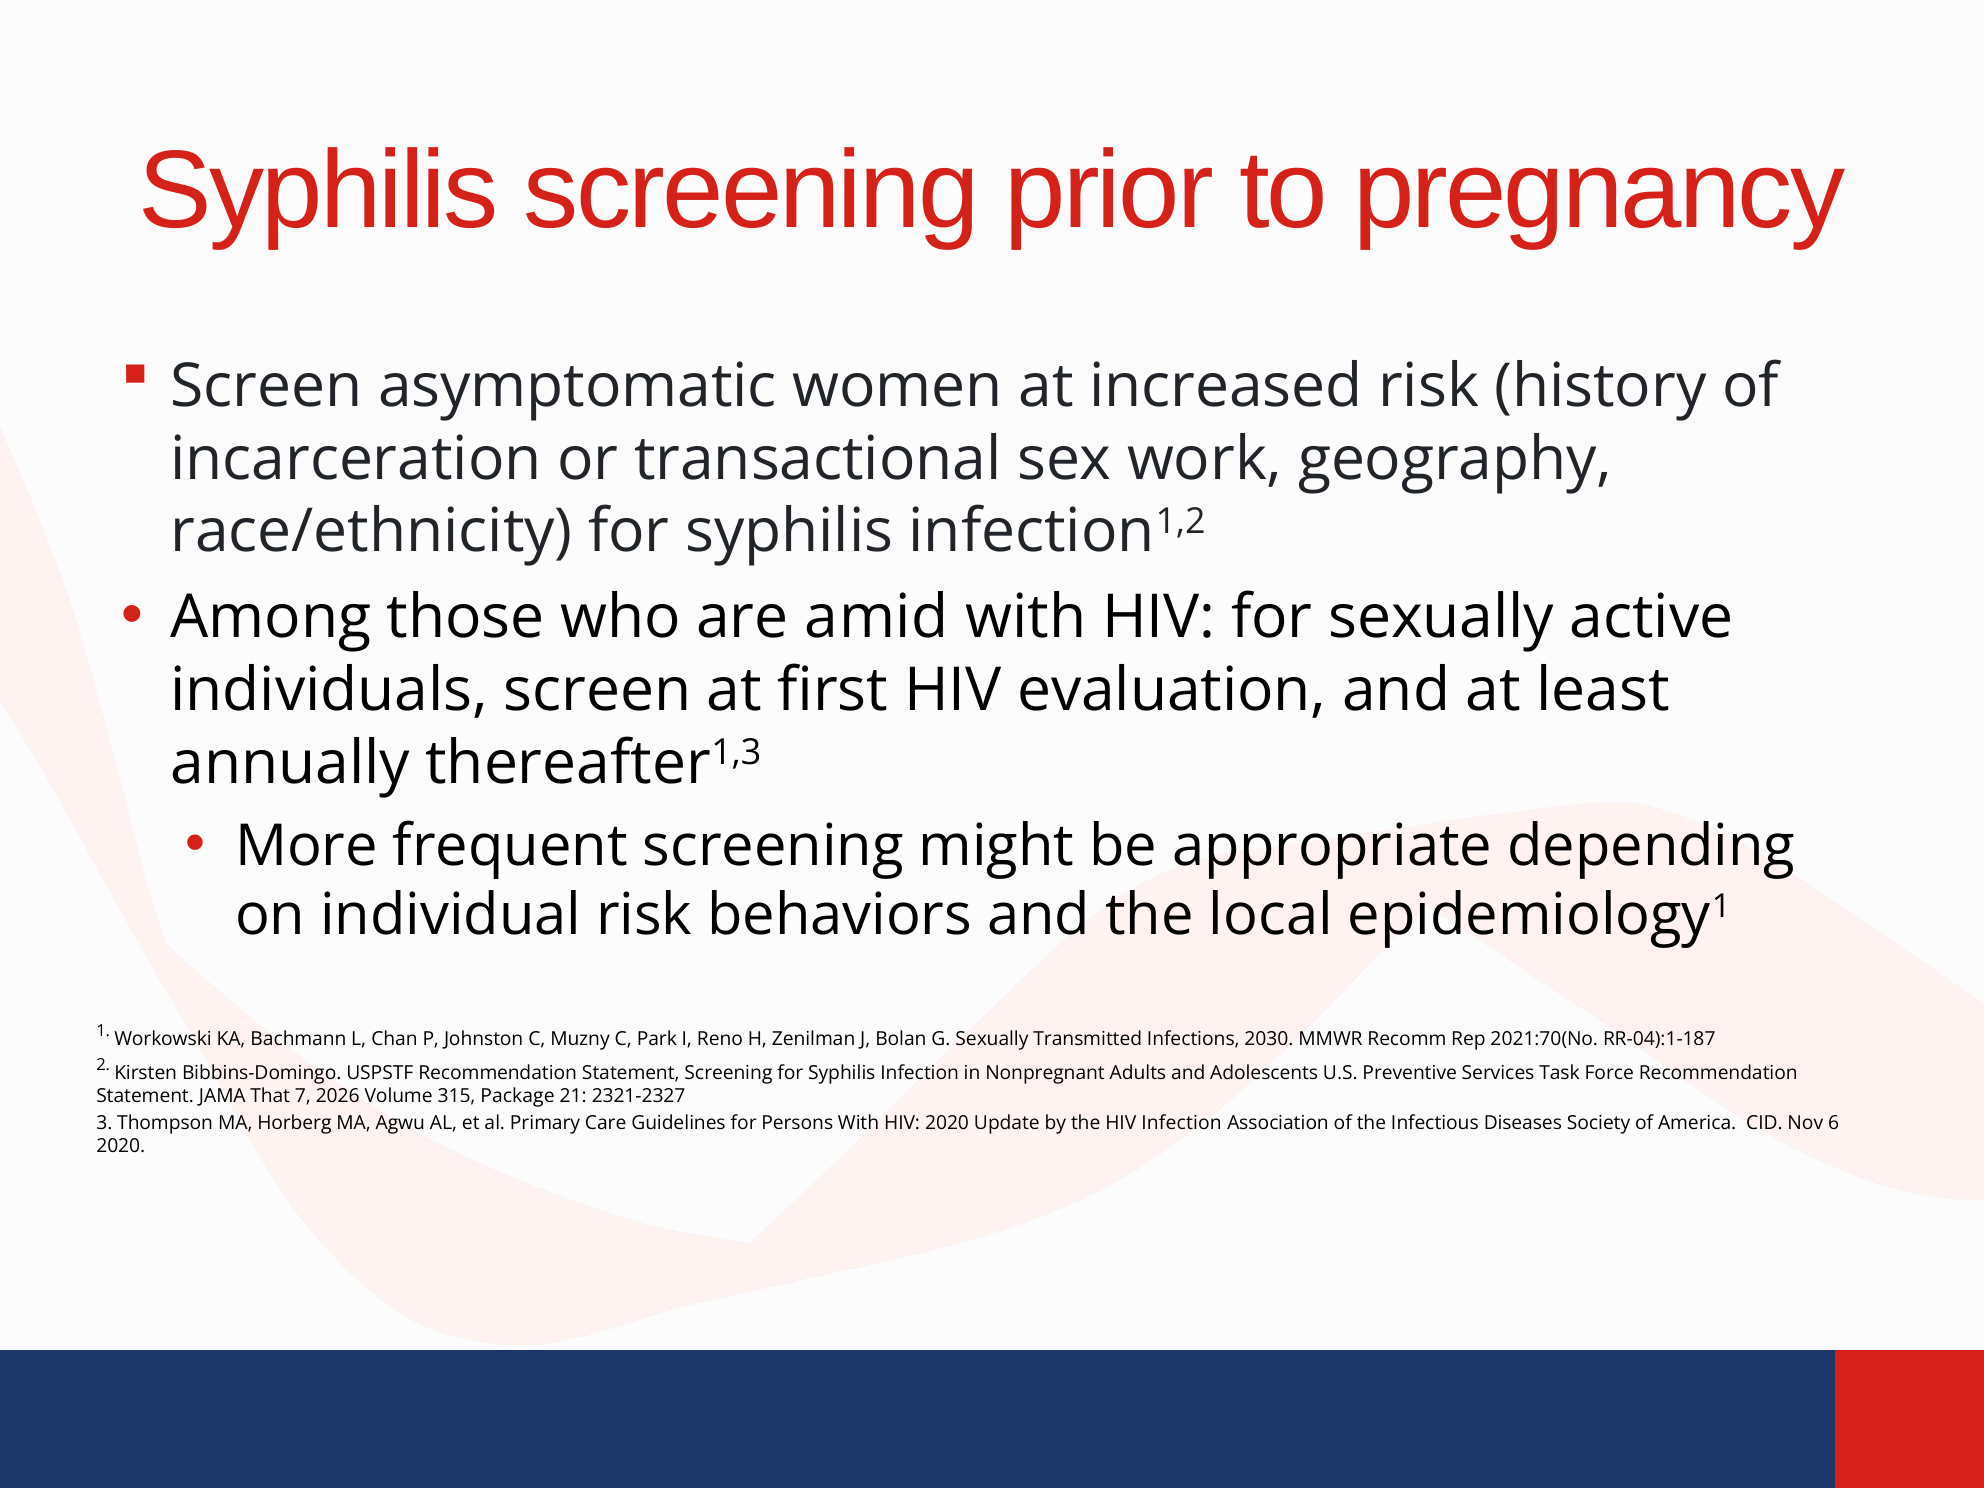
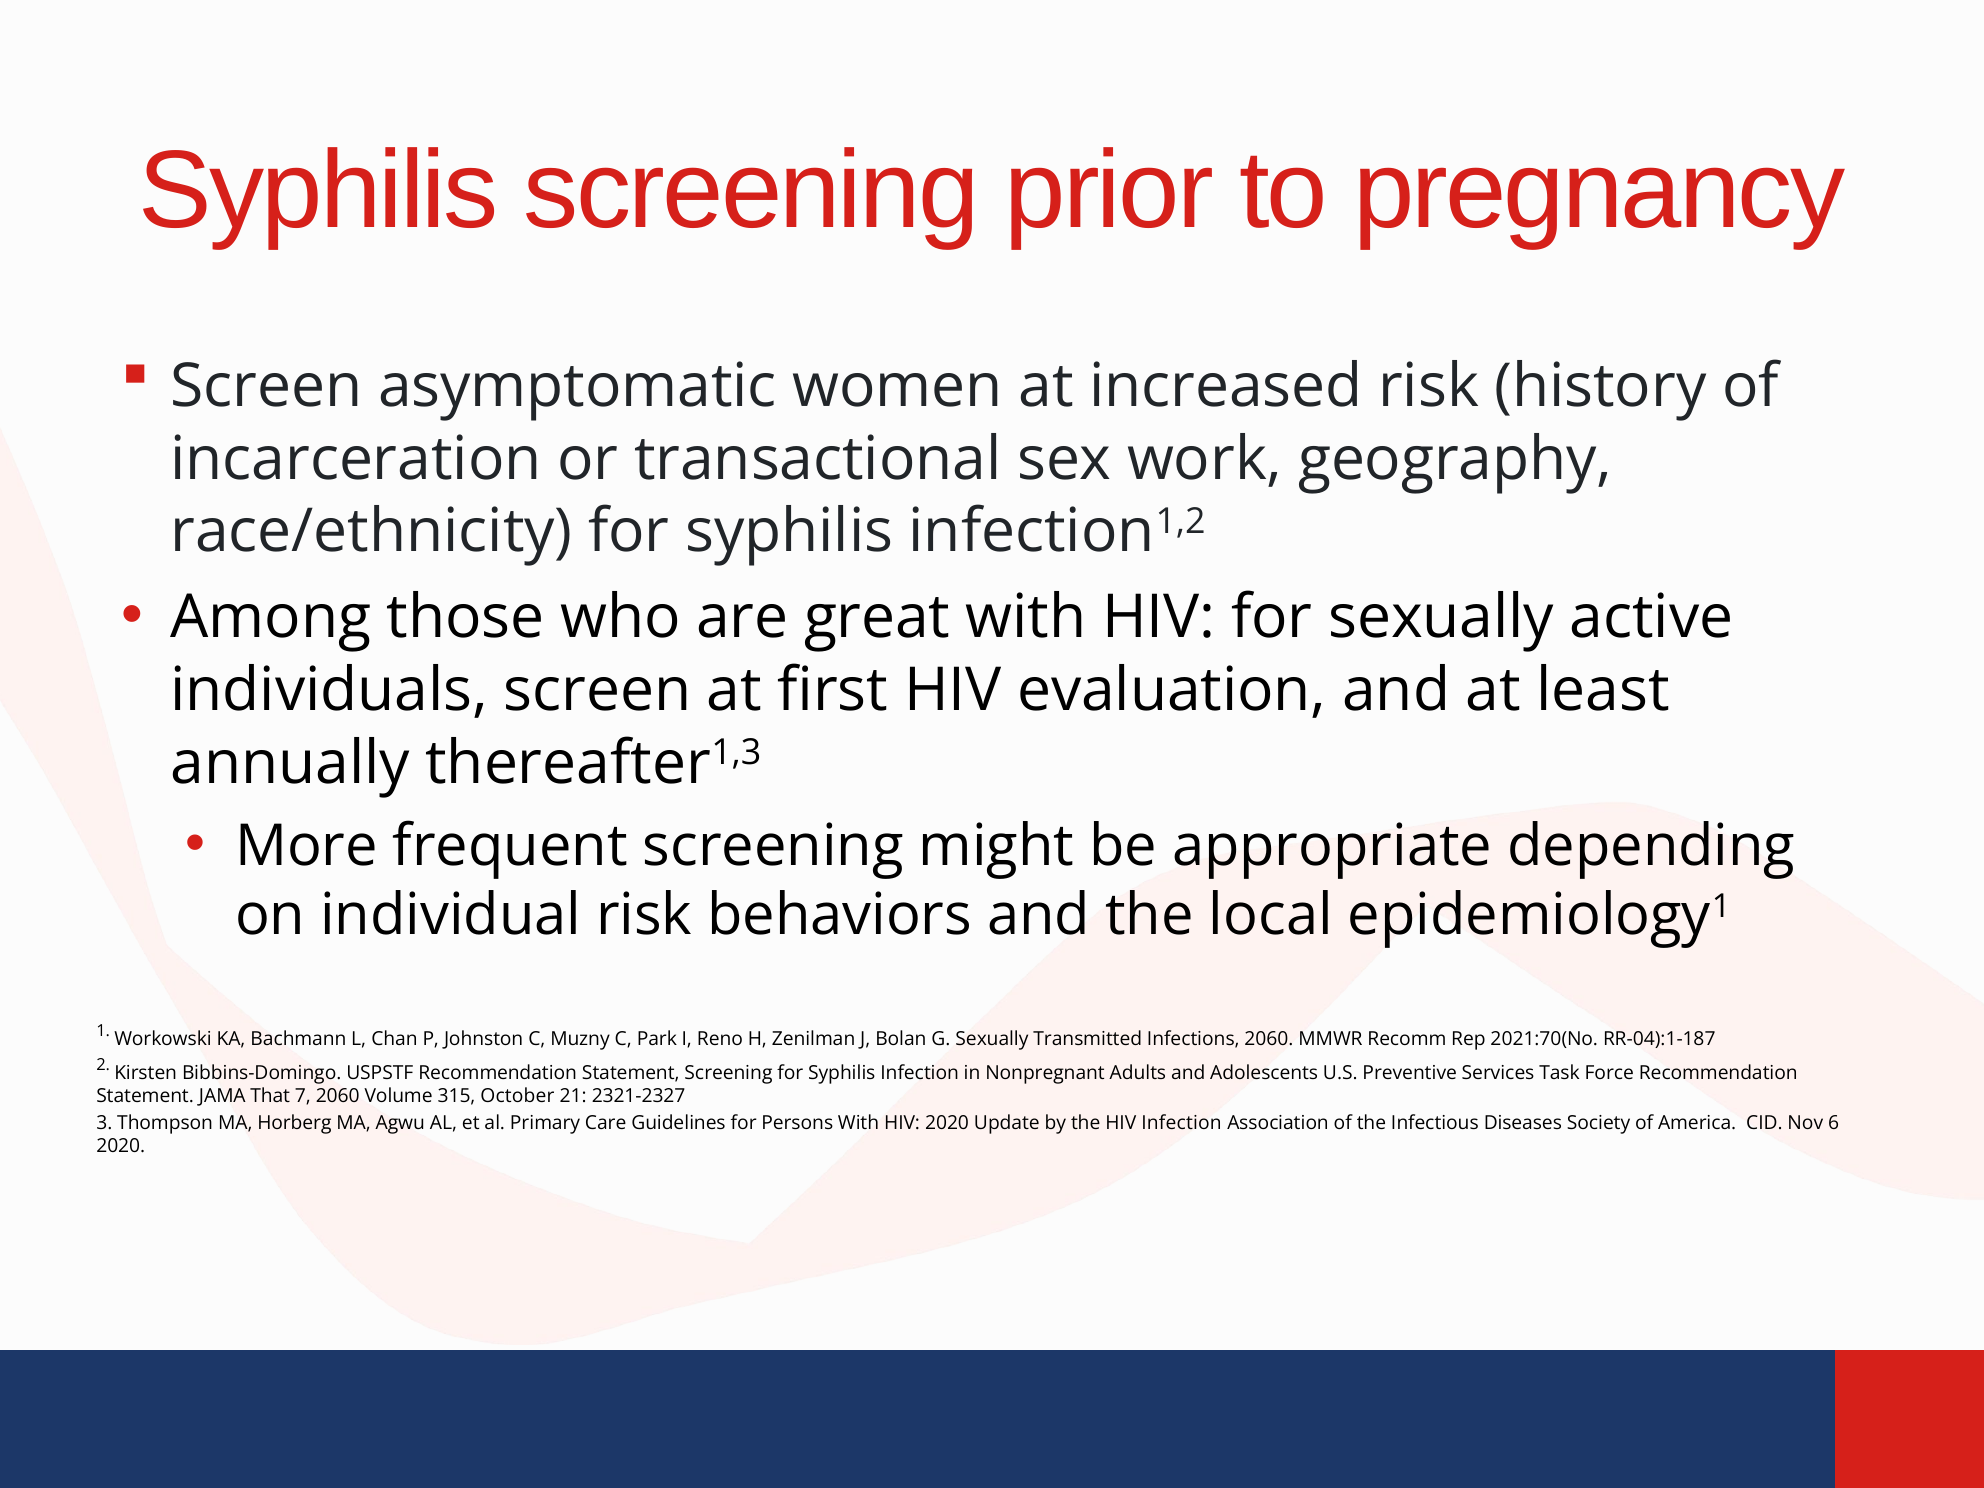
amid: amid -> great
Infections 2030: 2030 -> 2060
7 2026: 2026 -> 2060
Package: Package -> October
